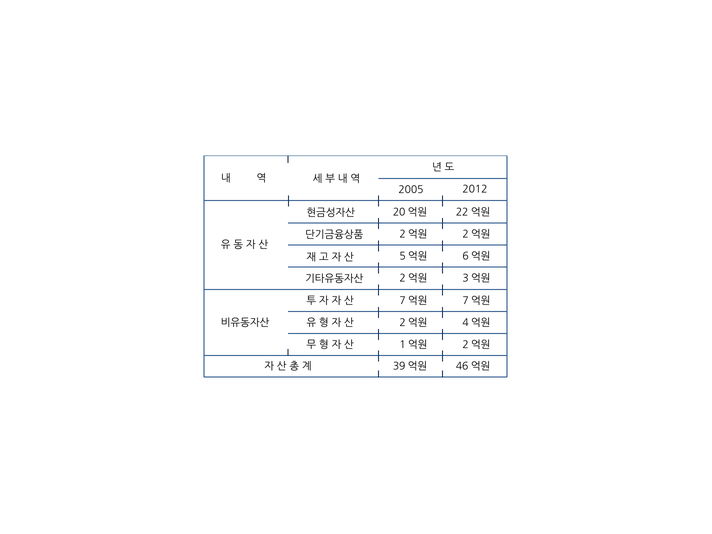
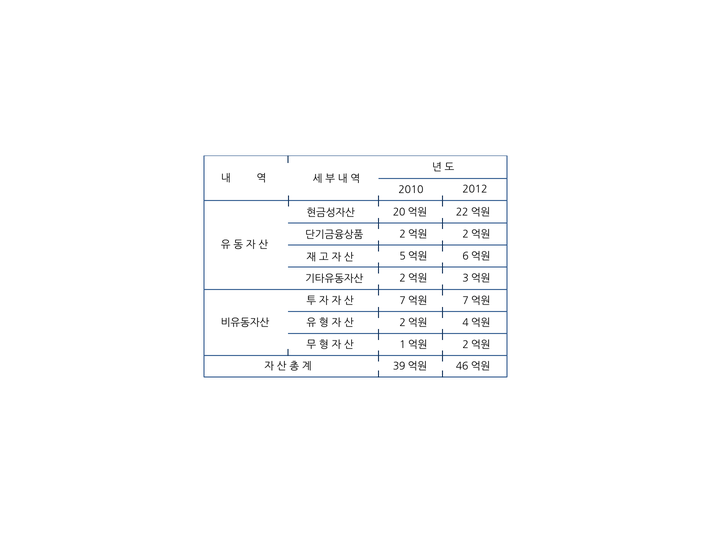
2005: 2005 -> 2010
